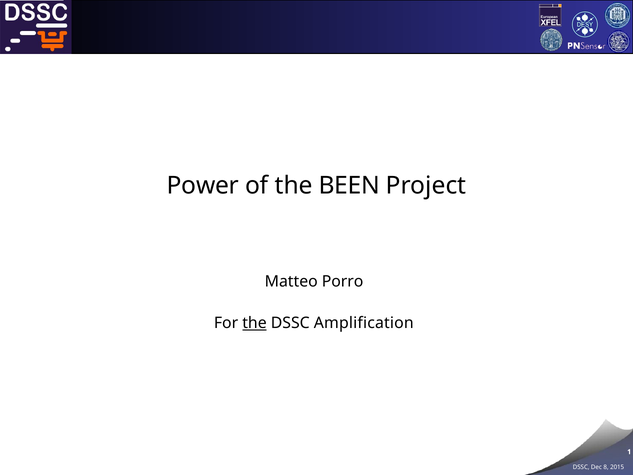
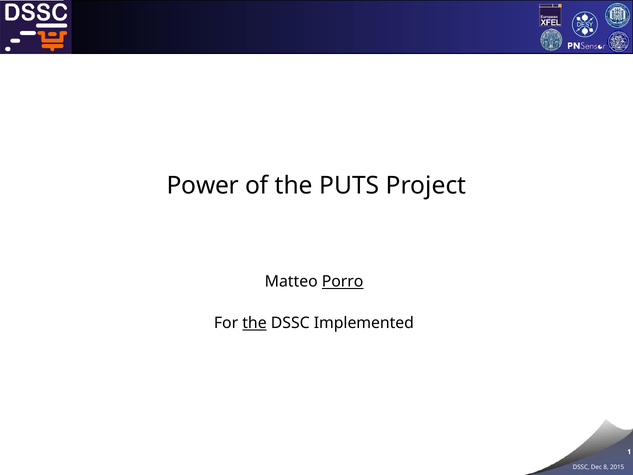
BEEN: BEEN -> PUTS
Porro underline: none -> present
Amplification: Amplification -> Implemented
